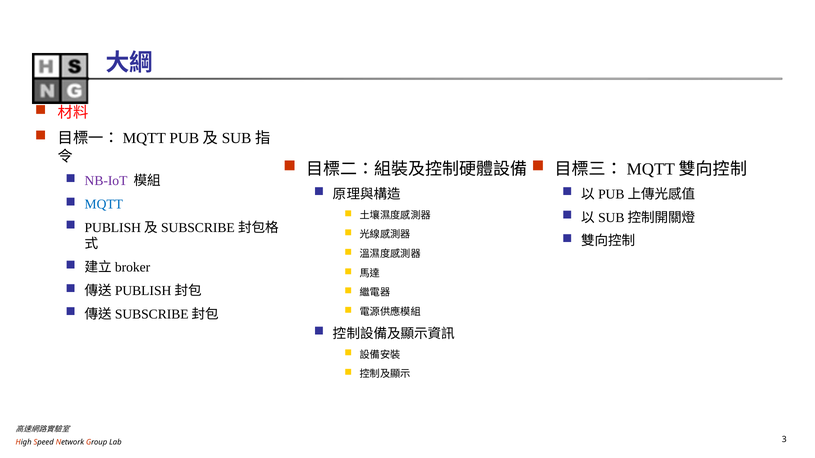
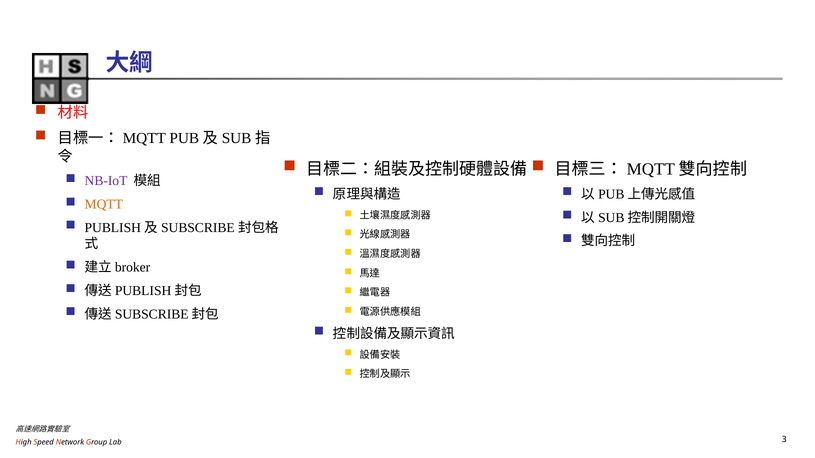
MQTT colour: blue -> orange
